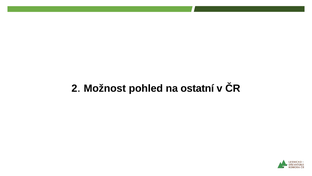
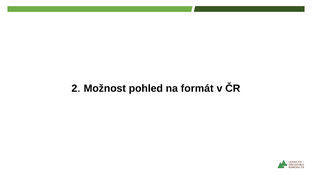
ostatní: ostatní -> formát
